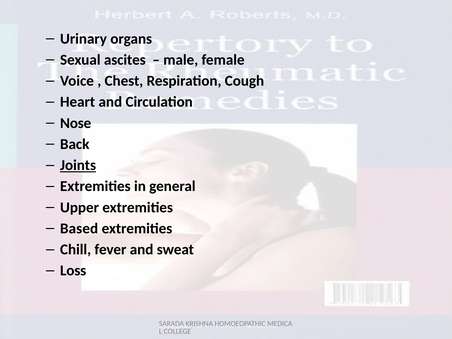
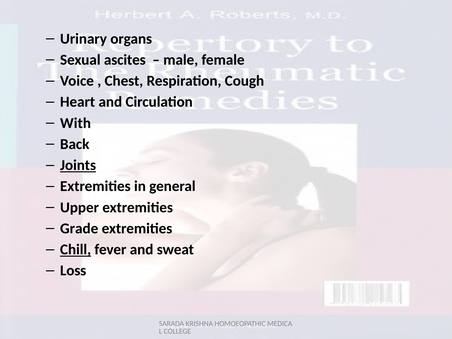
Nose: Nose -> With
Based: Based -> Grade
Chill underline: none -> present
